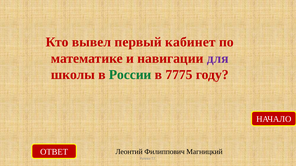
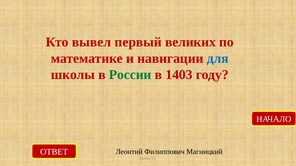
кабинет: кабинет -> великих
для colour: purple -> blue
7775: 7775 -> 1403
